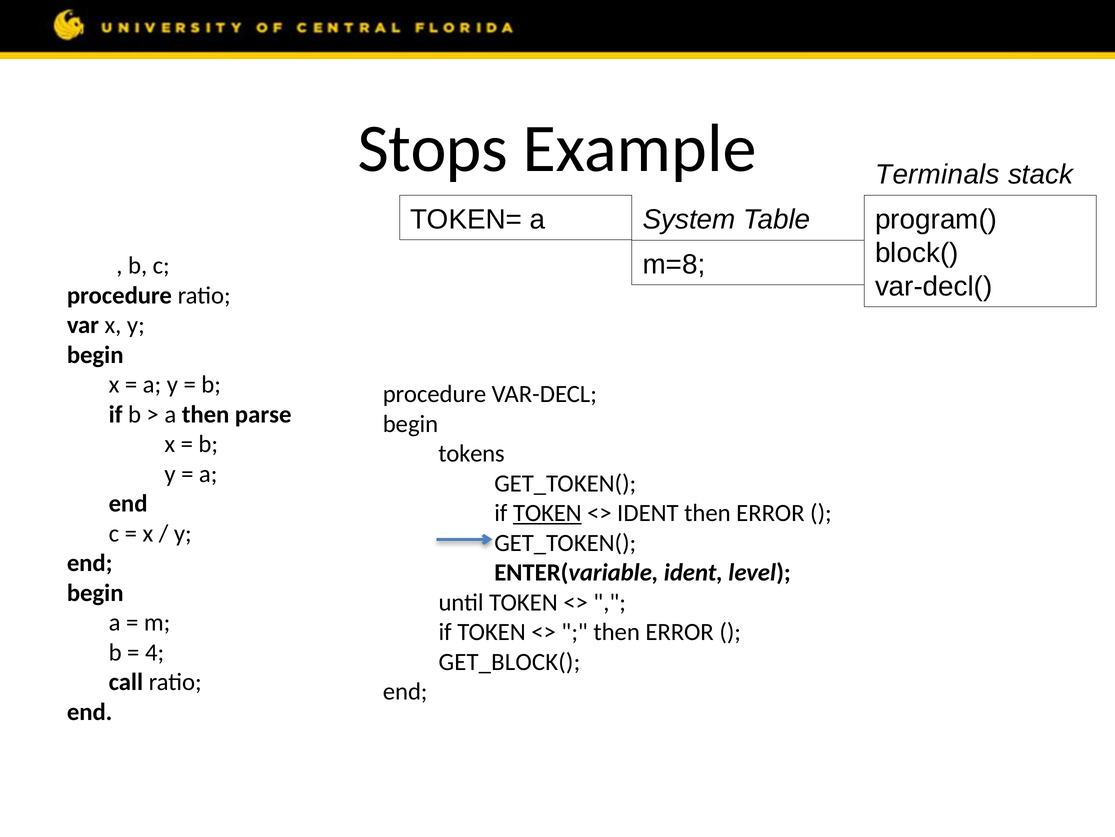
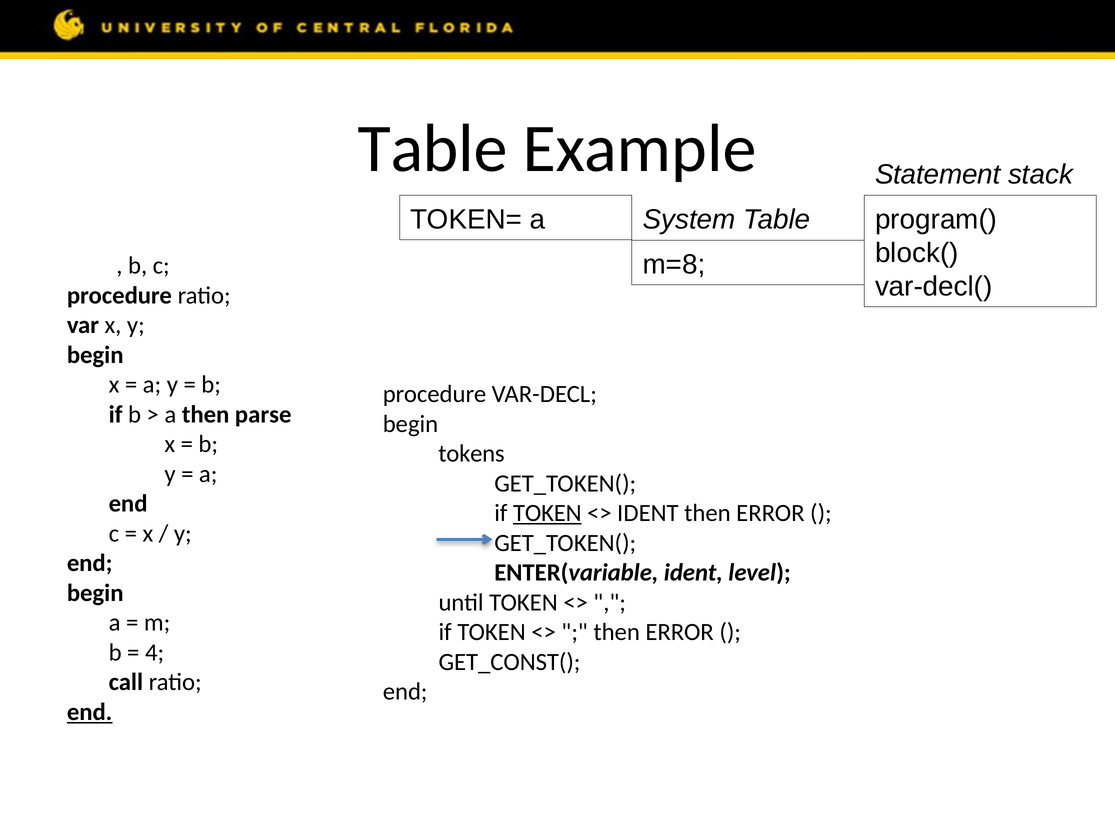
Stops at (433, 149): Stops -> Table
Terminals: Terminals -> Statement
GET_BLOCK(: GET_BLOCK( -> GET_CONST(
end at (90, 711) underline: none -> present
